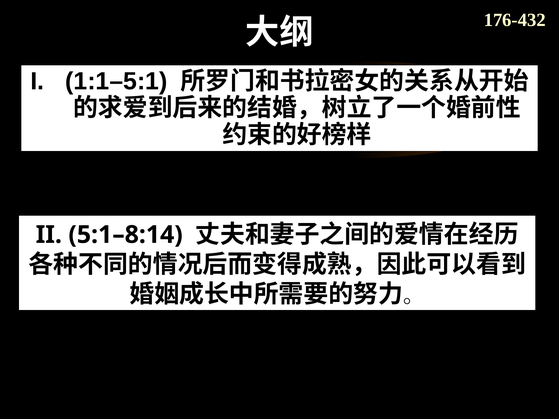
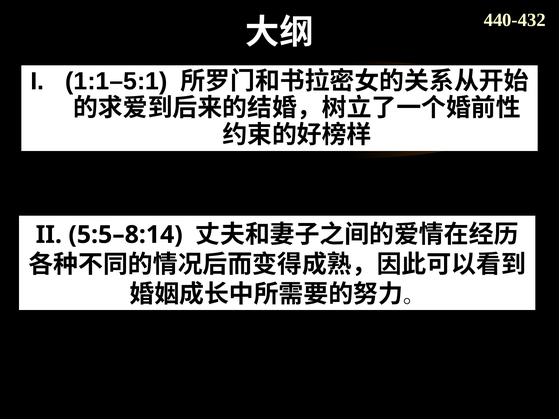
176-432: 176-432 -> 440-432
5:1–8:14: 5:1–8:14 -> 5:5–8:14
